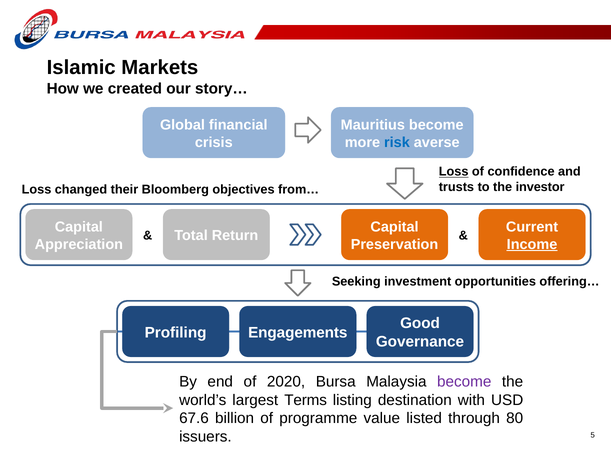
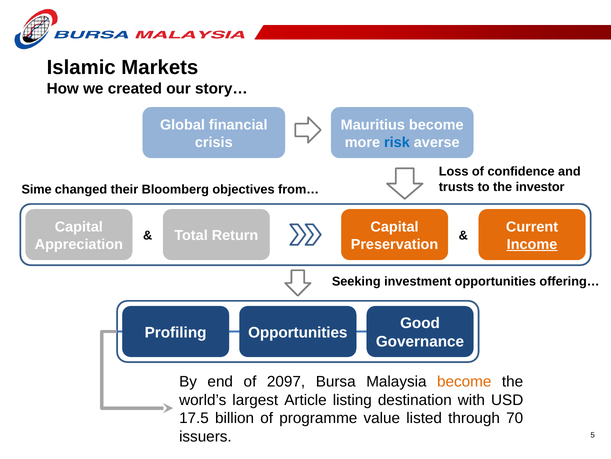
Loss at (454, 171) underline: present -> none
Loss at (37, 189): Loss -> Sime
Engagements at (298, 332): Engagements -> Opportunities
2020: 2020 -> 2097
become at (464, 381) colour: purple -> orange
Terms: Terms -> Article
67.6: 67.6 -> 17.5
80: 80 -> 70
